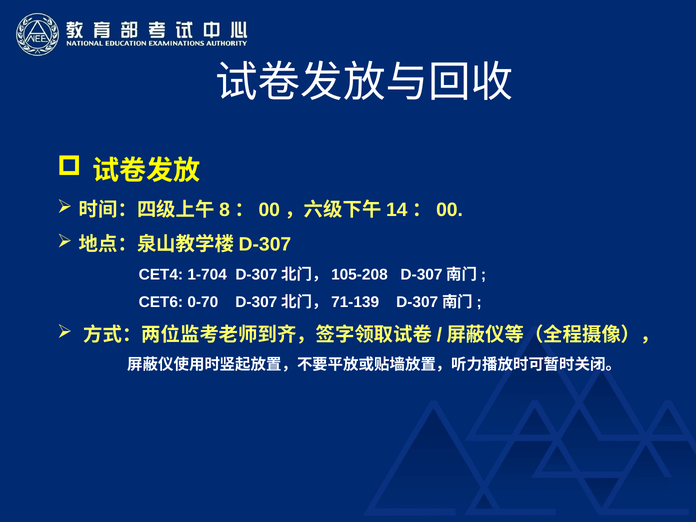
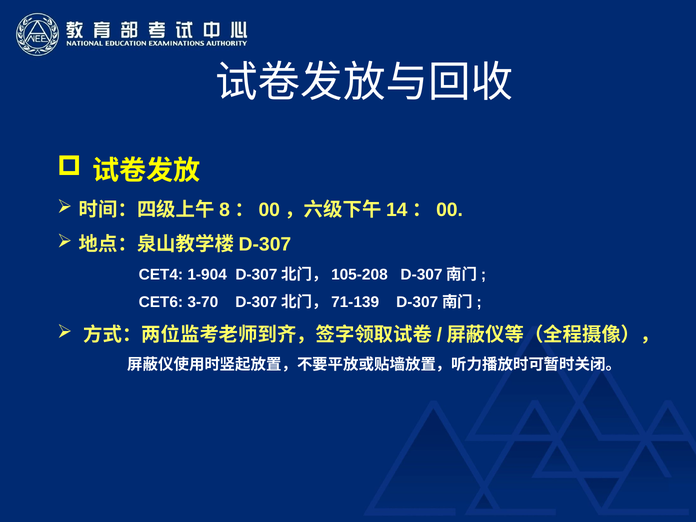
1-704: 1-704 -> 1-904
0-70: 0-70 -> 3-70
